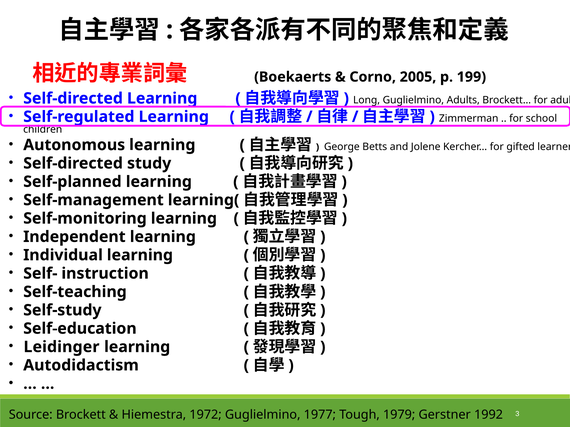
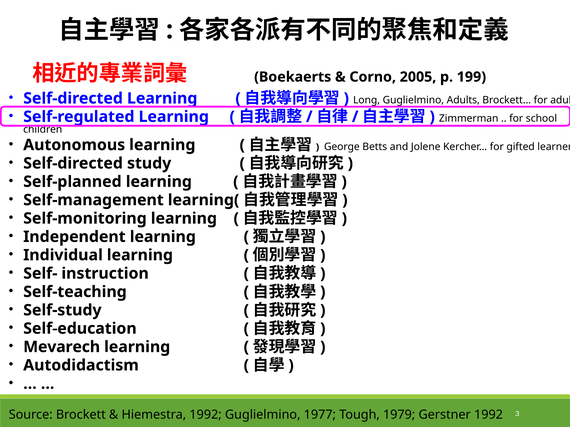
Leidinger: Leidinger -> Mevarech
Hiemestra 1972: 1972 -> 1992
